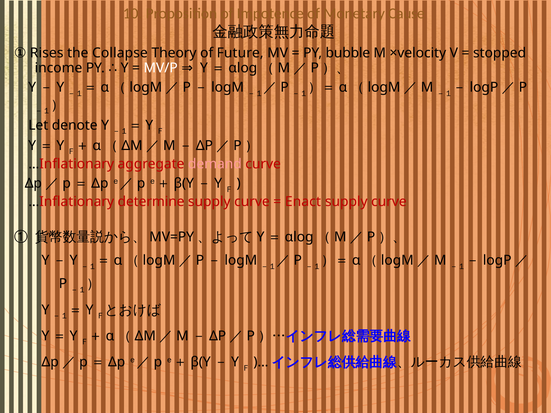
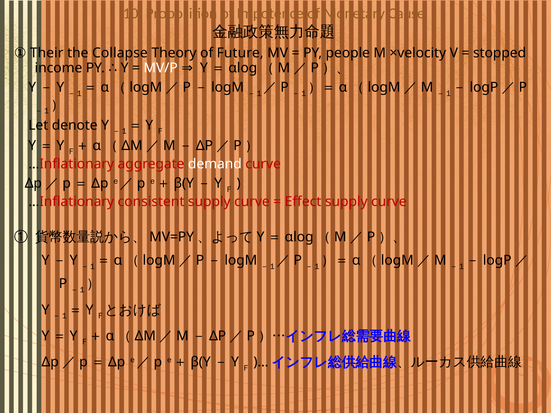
Rises: Rises -> Their
bubble: bubble -> people
demand colour: pink -> white
determine: determine -> consistent
Enact: Enact -> Effect
